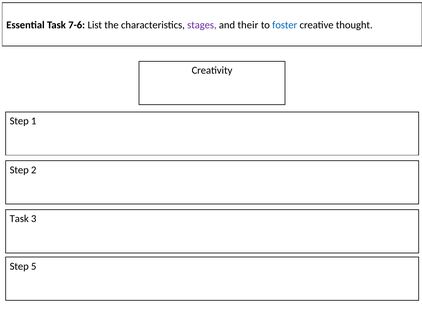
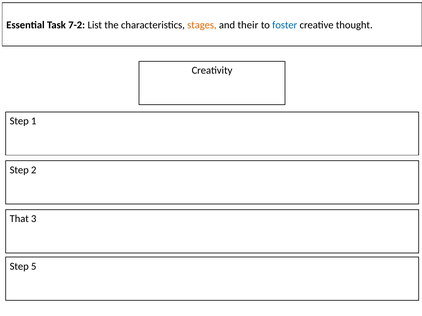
7-6: 7-6 -> 7-2
stages colour: purple -> orange
Task at (19, 219): Task -> That
